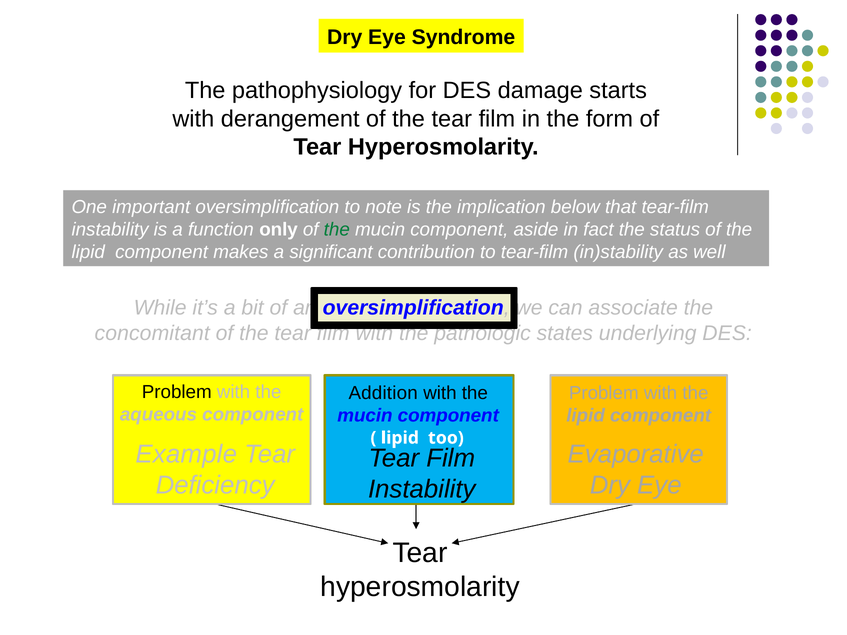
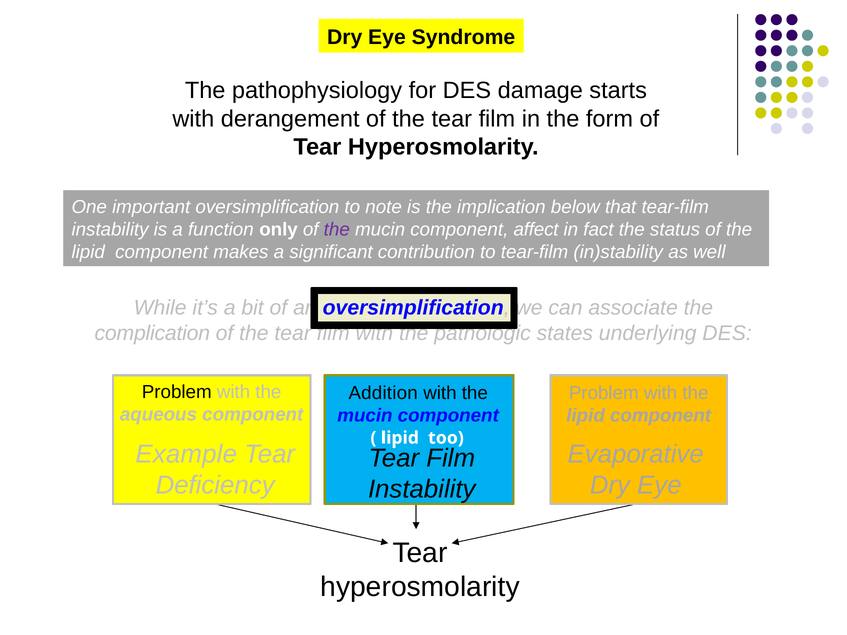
the at (337, 230) colour: green -> purple
aside: aside -> affect
concomitant: concomitant -> complication
